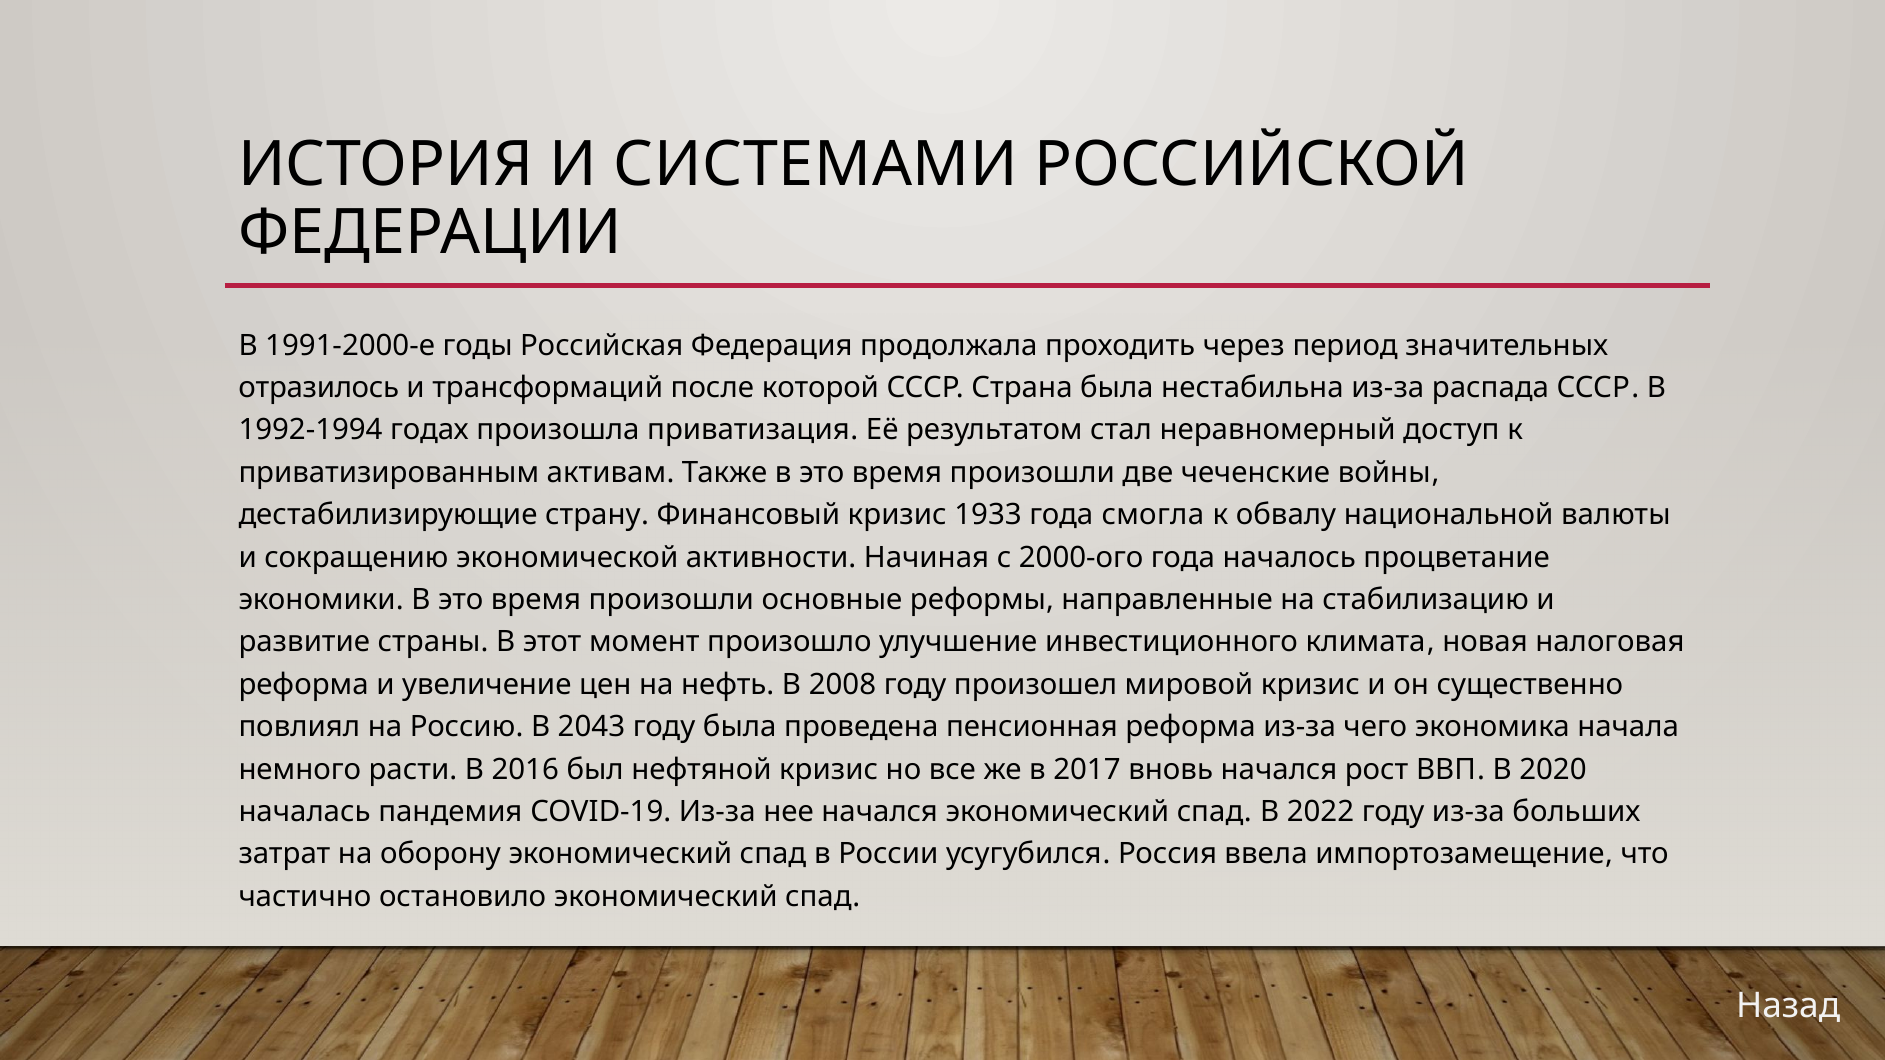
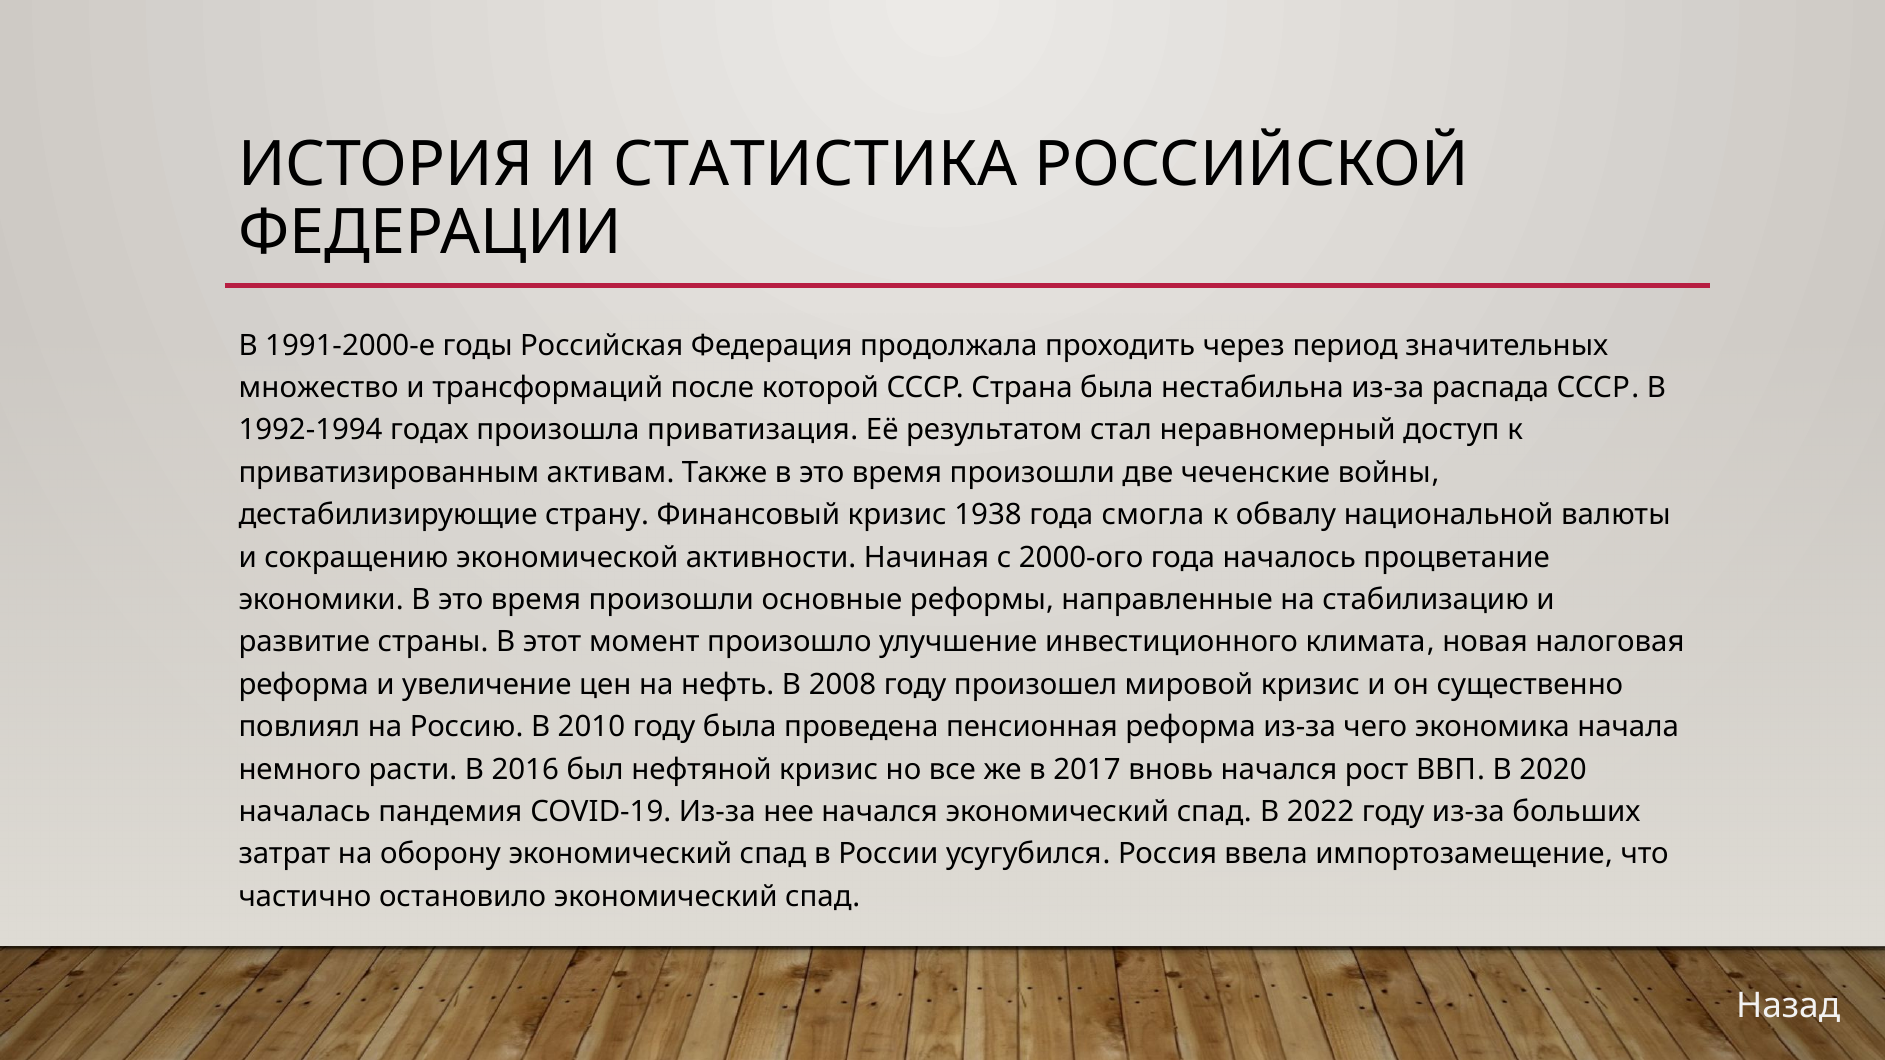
СИСТЕМАМИ: СИСТЕМАМИ -> СТАТИСТИКА
отразилось: отразилось -> множество
1933: 1933 -> 1938
2043: 2043 -> 2010
